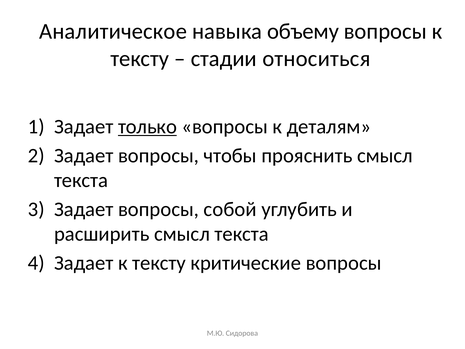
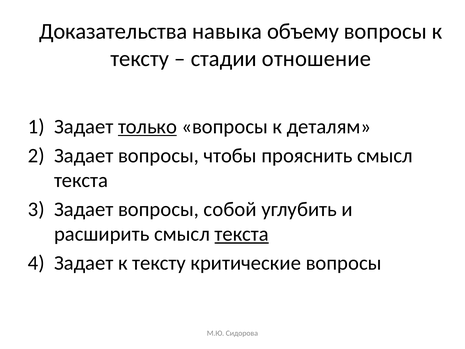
Аналитическое: Аналитическое -> Доказательства
относиться: относиться -> отношение
текста at (242, 234) underline: none -> present
